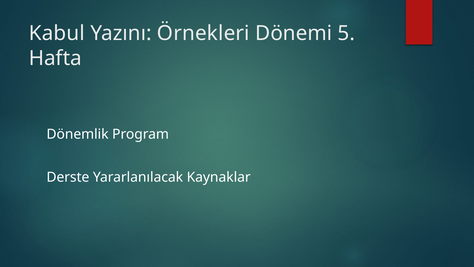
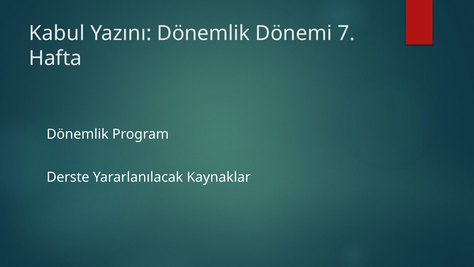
Yazını Örnekleri: Örnekleri -> Dönemlik
5: 5 -> 7
